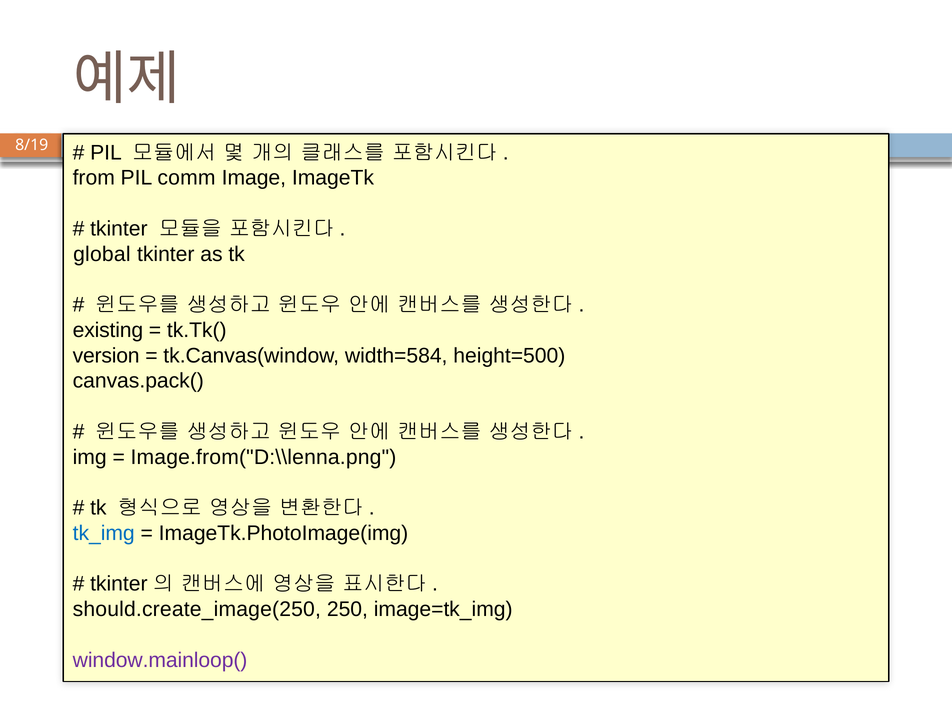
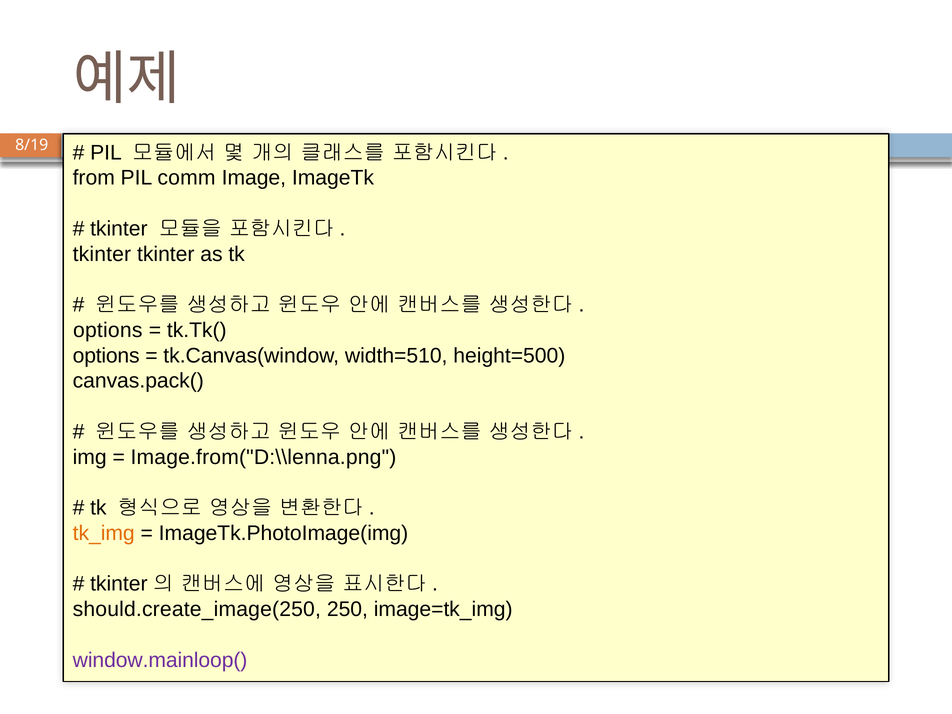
global at (102, 254): global -> tkinter
existing at (108, 330): existing -> options
version at (106, 356): version -> options
width=584: width=584 -> width=510
tk_img colour: blue -> orange
